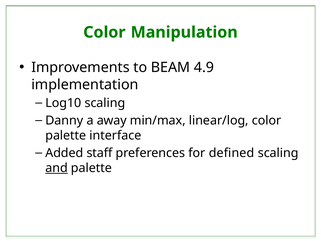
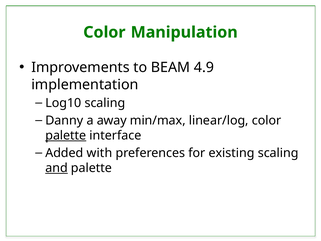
palette at (66, 135) underline: none -> present
staff: staff -> with
defined: defined -> existing
